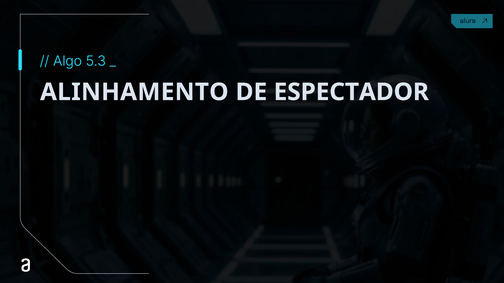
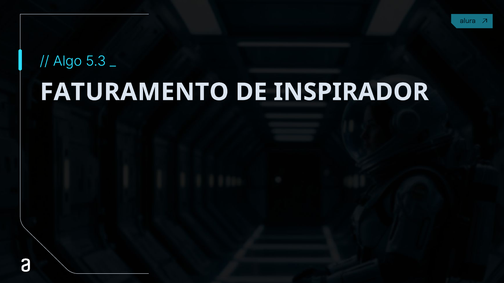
ALINHAMENTO: ALINHAMENTO -> FATURAMENTO
ESPECTADOR: ESPECTADOR -> INSPIRADOR
